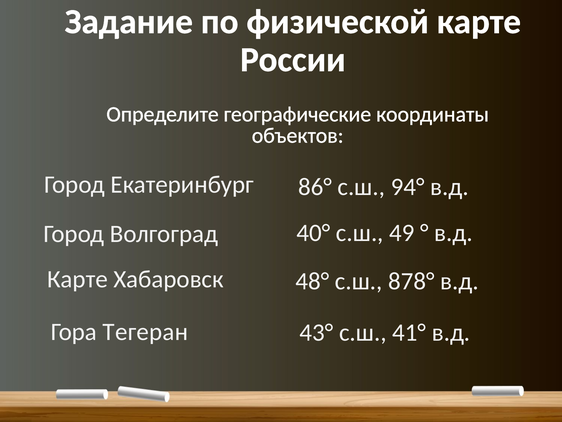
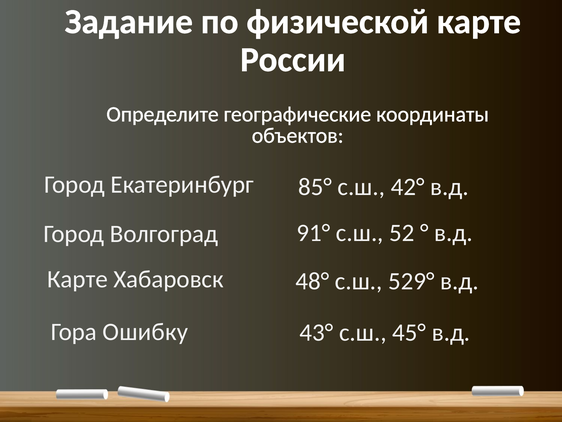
86°: 86° -> 85°
94°: 94° -> 42°
40°: 40° -> 91°
49: 49 -> 52
878°: 878° -> 529°
Тегеран: Тегеран -> Ошибку
41°: 41° -> 45°
